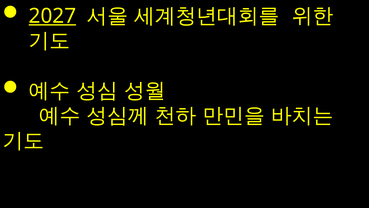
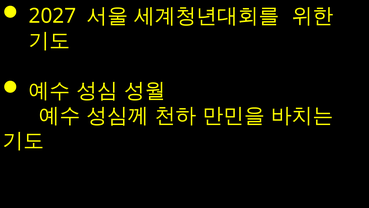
2027 underline: present -> none
